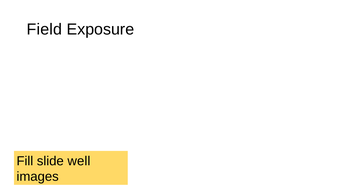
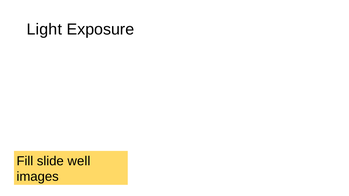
Field: Field -> Light
